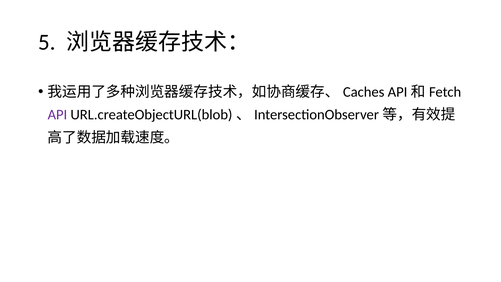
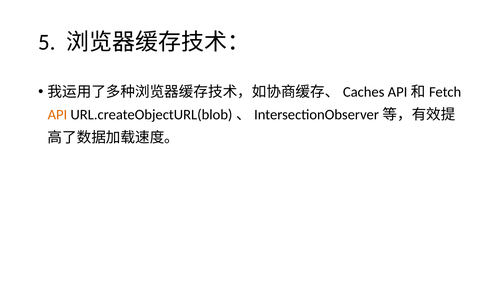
API colour: purple -> orange
